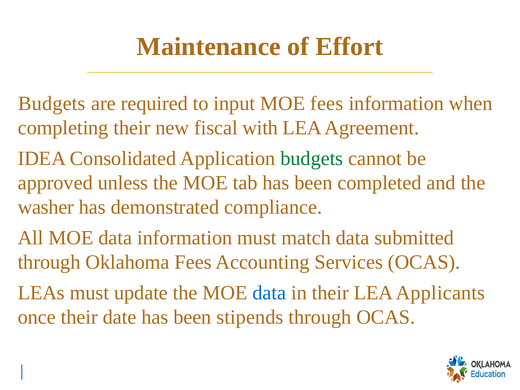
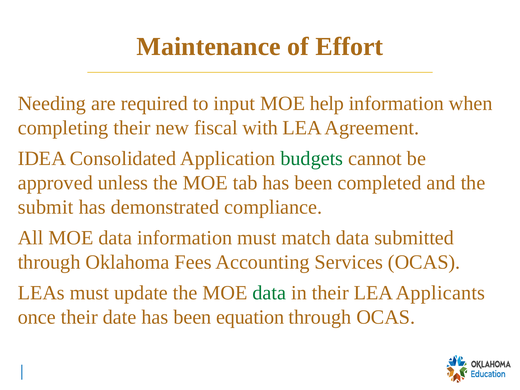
Budgets at (52, 103): Budgets -> Needing
MOE fees: fees -> help
washer: washer -> submit
data at (269, 293) colour: blue -> green
stipends: stipends -> equation
